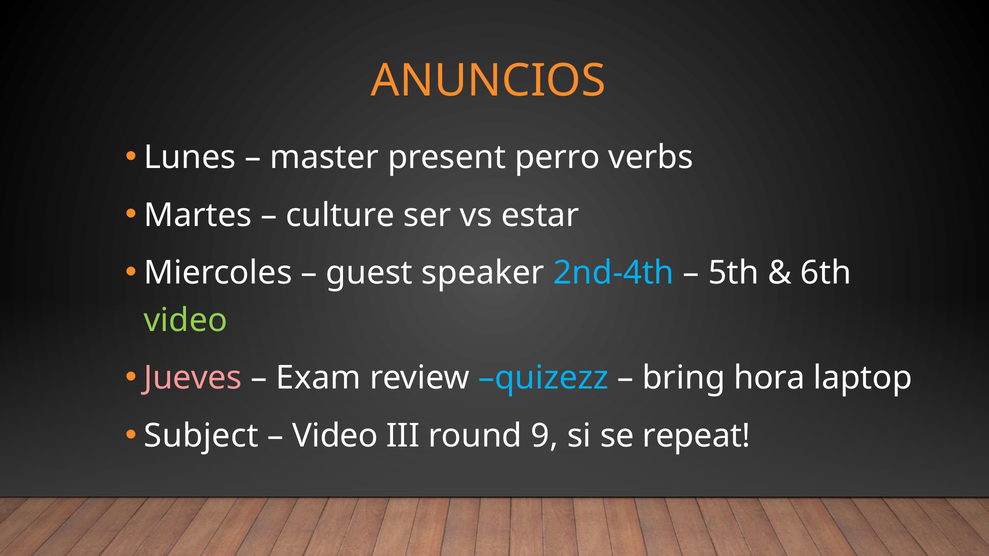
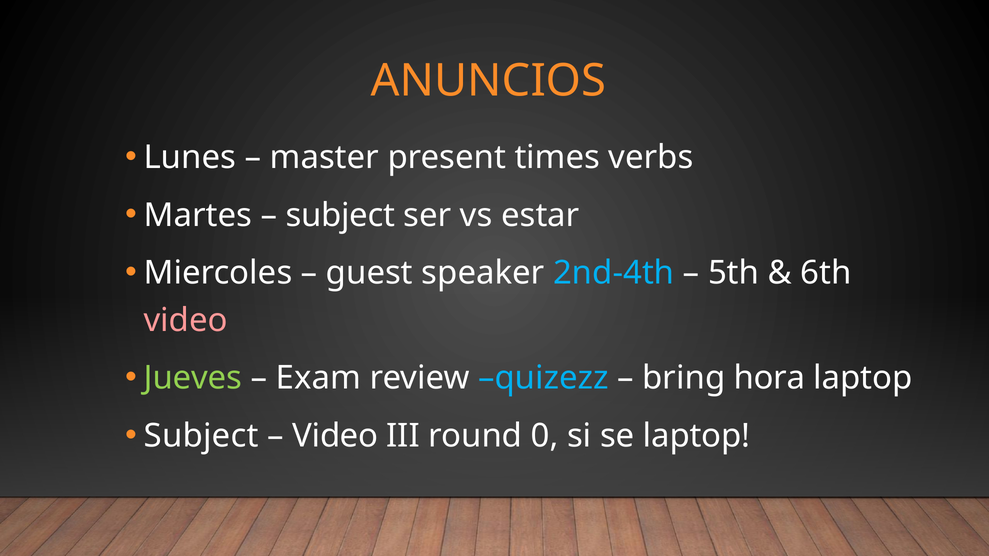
perro: perro -> times
culture at (340, 215): culture -> subject
video at (186, 321) colour: light green -> pink
Jueves colour: pink -> light green
9: 9 -> 0
se repeat: repeat -> laptop
